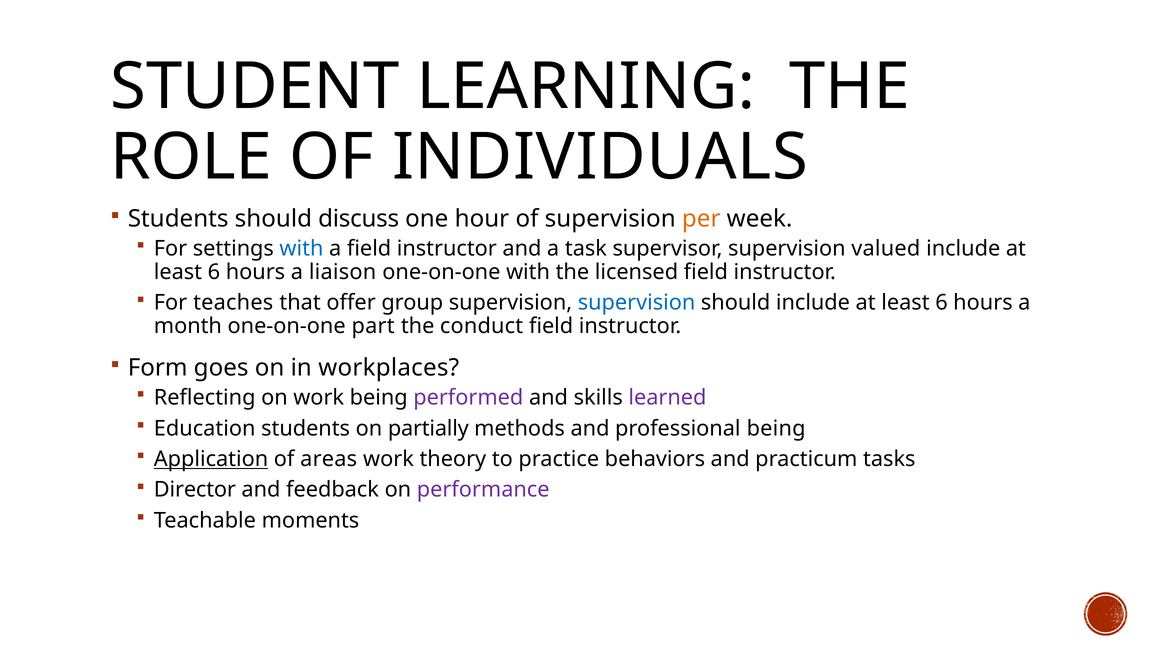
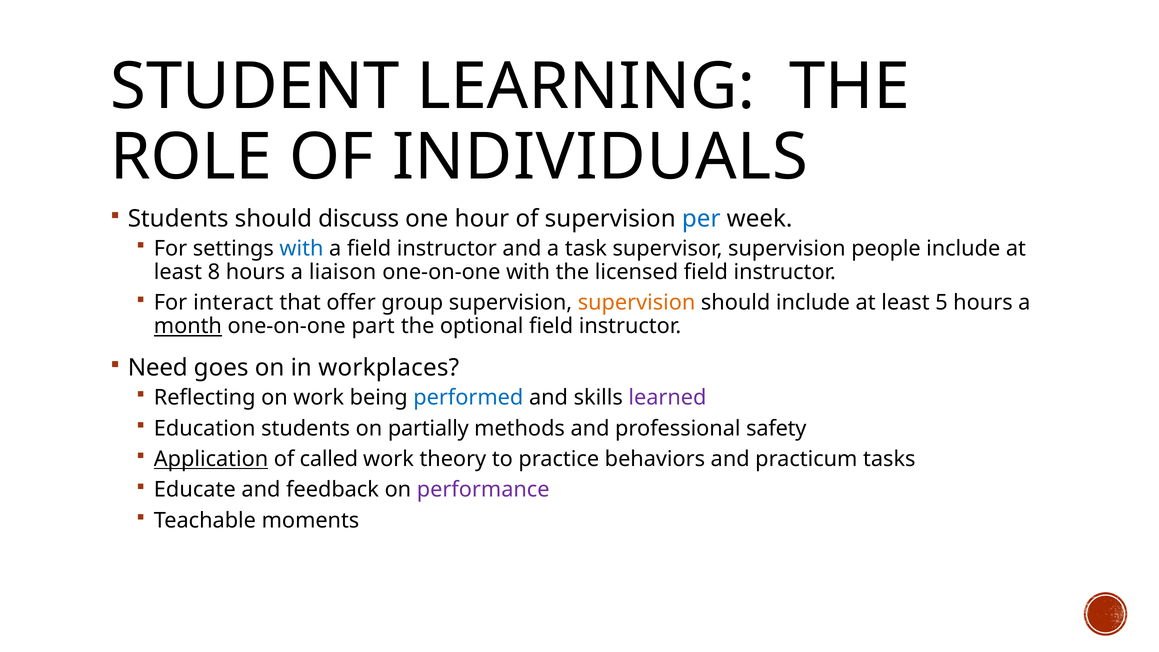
per colour: orange -> blue
valued: valued -> people
6 at (214, 272): 6 -> 8
teaches: teaches -> interact
supervision at (637, 303) colour: blue -> orange
6 at (941, 303): 6 -> 5
month underline: none -> present
conduct: conduct -> optional
Form: Form -> Need
performed colour: purple -> blue
professional being: being -> safety
areas: areas -> called
Director: Director -> Educate
